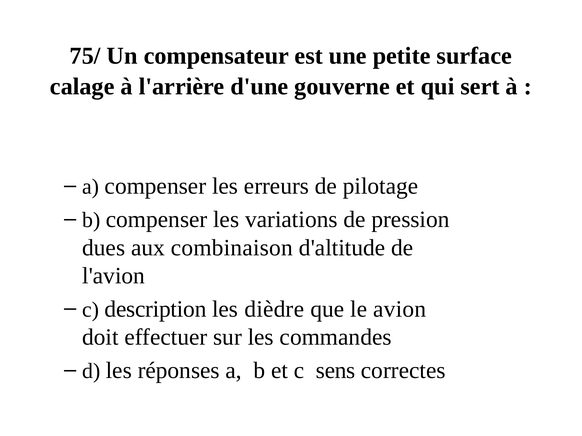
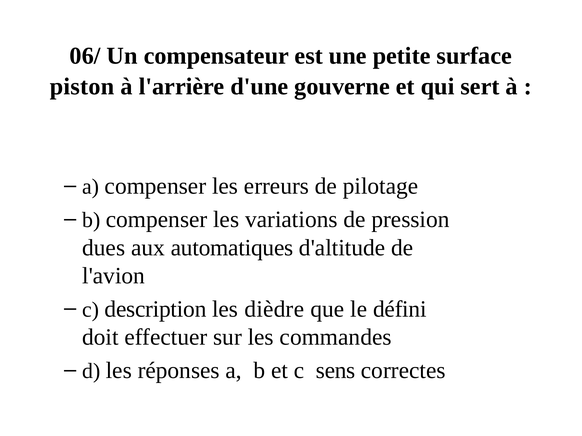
75/: 75/ -> 06/
calage: calage -> piston
combinaison: combinaison -> automatiques
avion: avion -> défini
